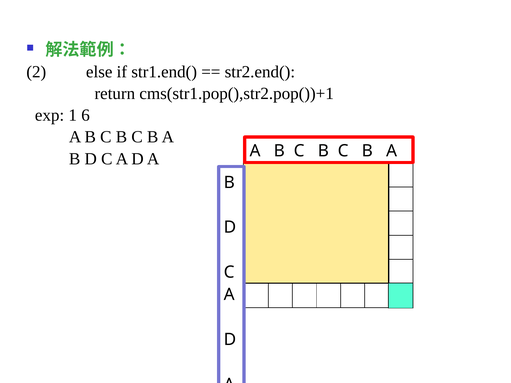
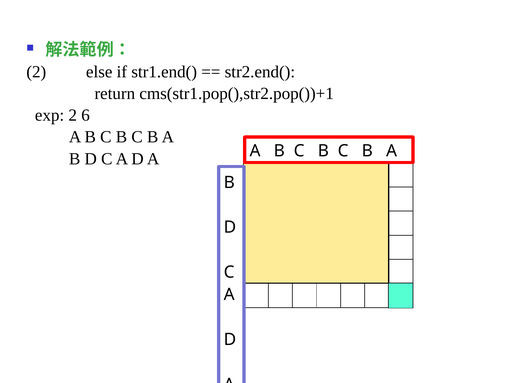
exp 1: 1 -> 2
